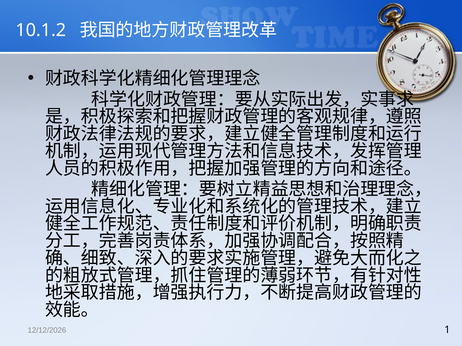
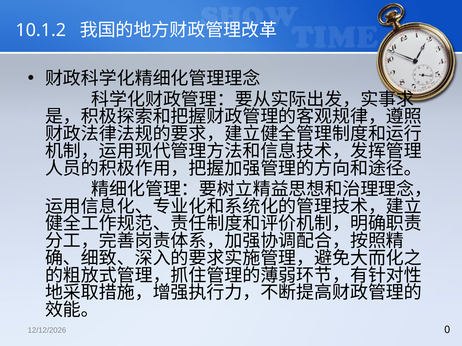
1: 1 -> 0
